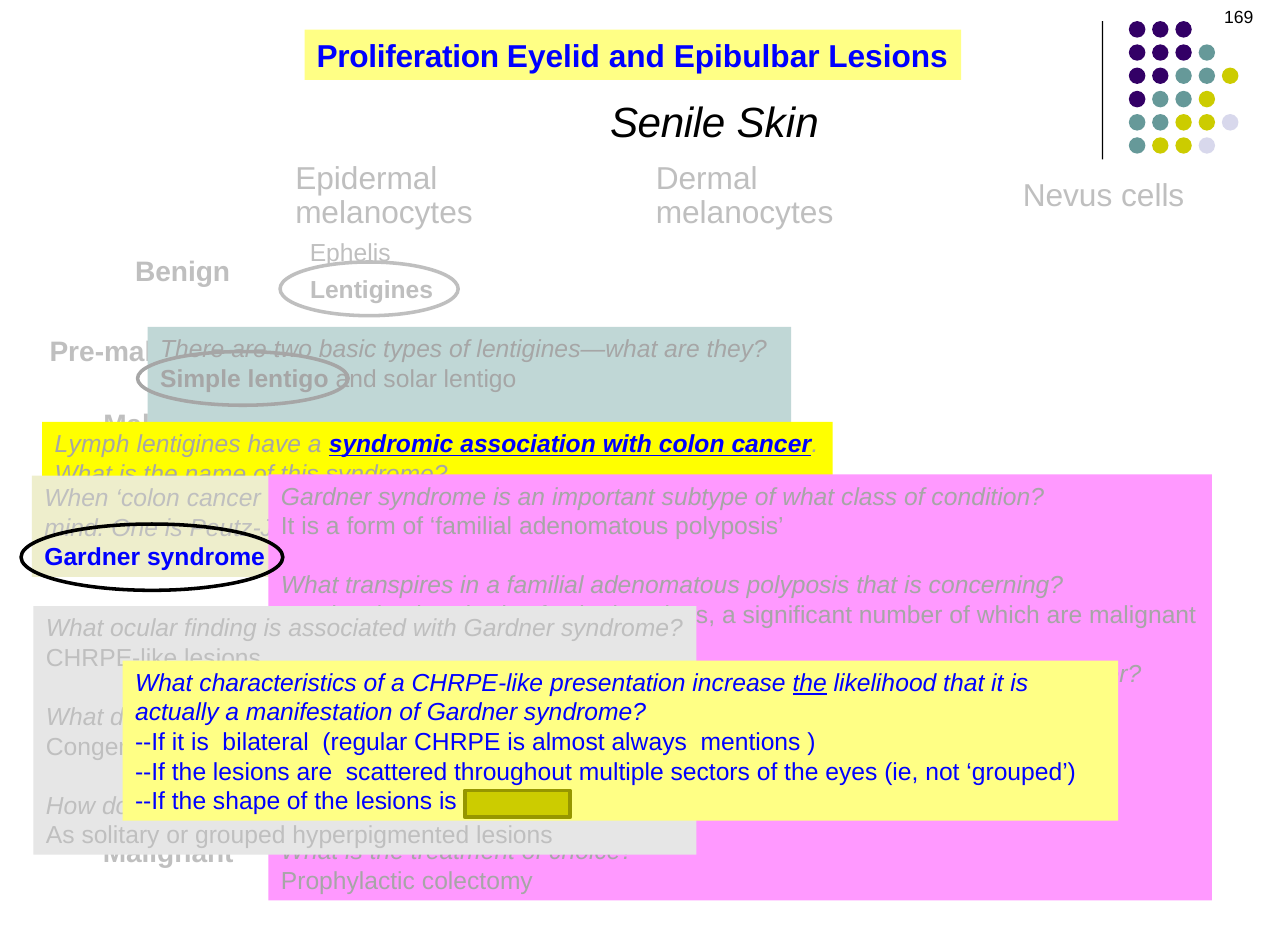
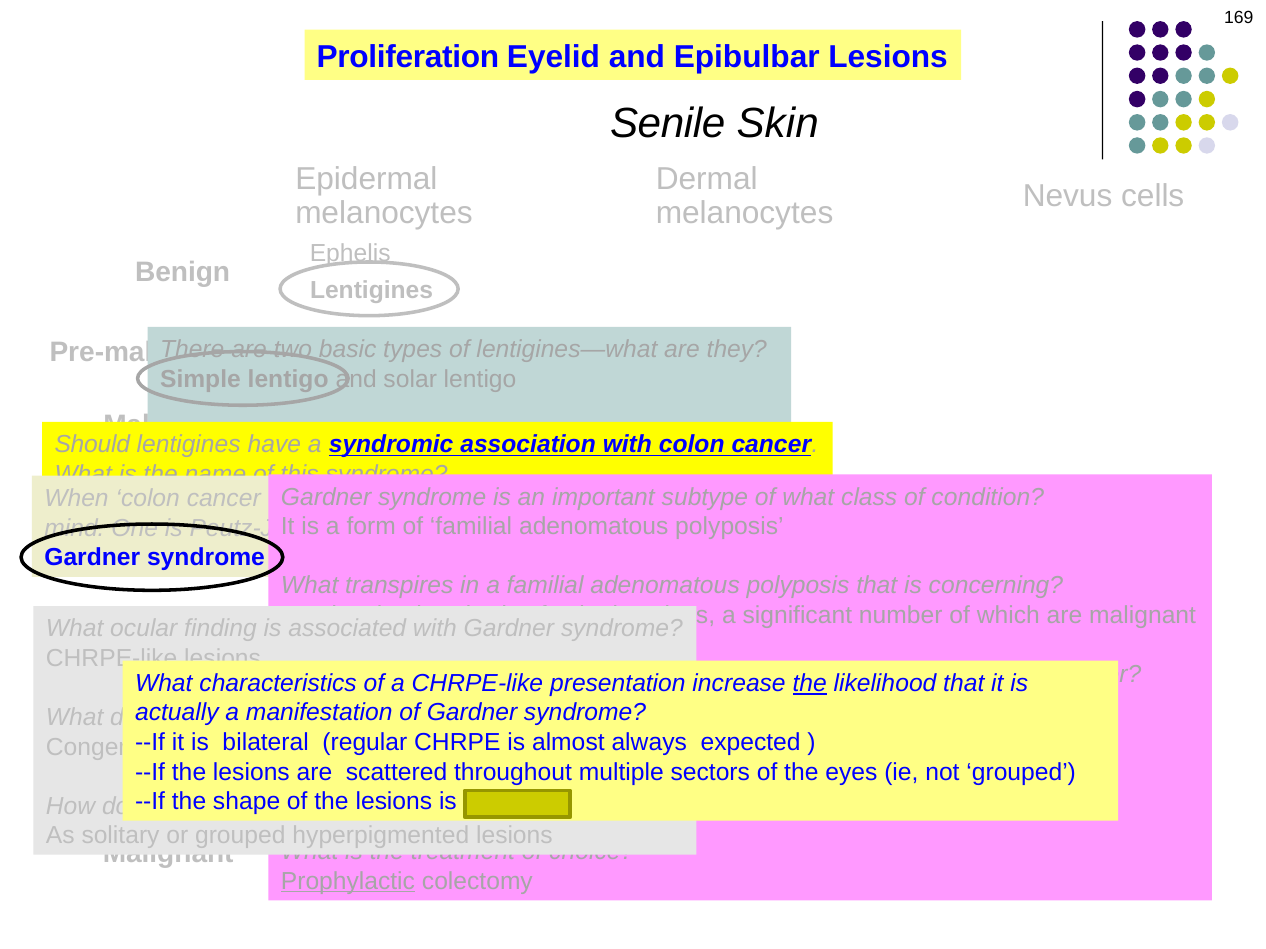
Lymph at (92, 445): Lymph -> Should
mentions: mentions -> expected
Prophylactic underline: none -> present
